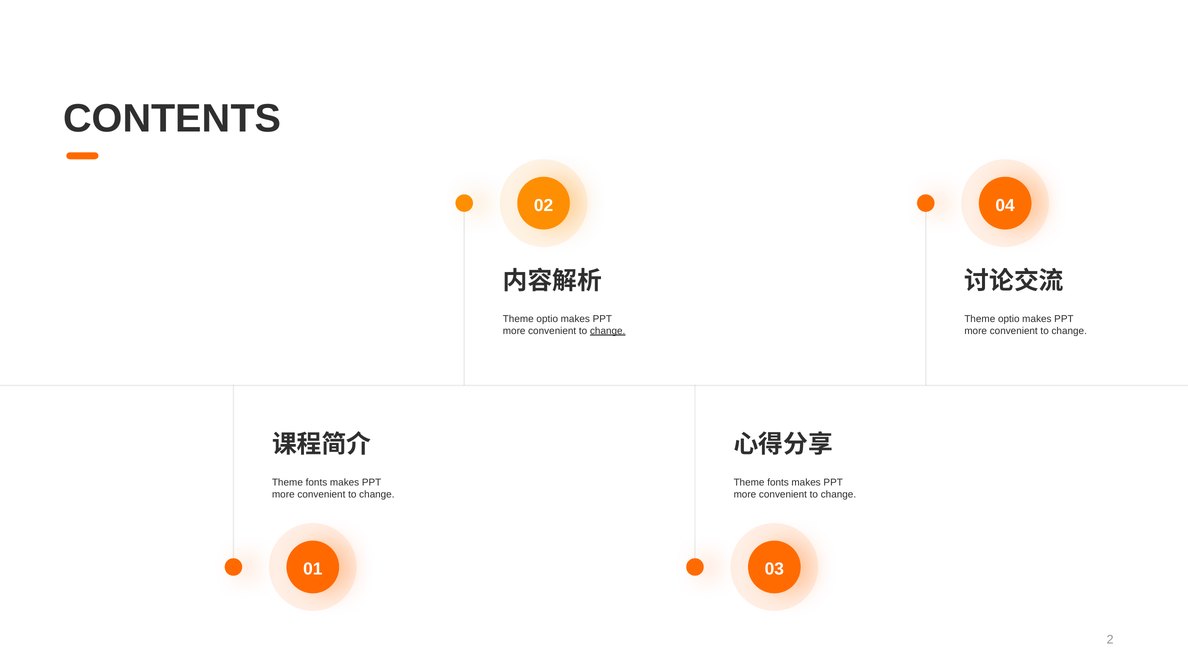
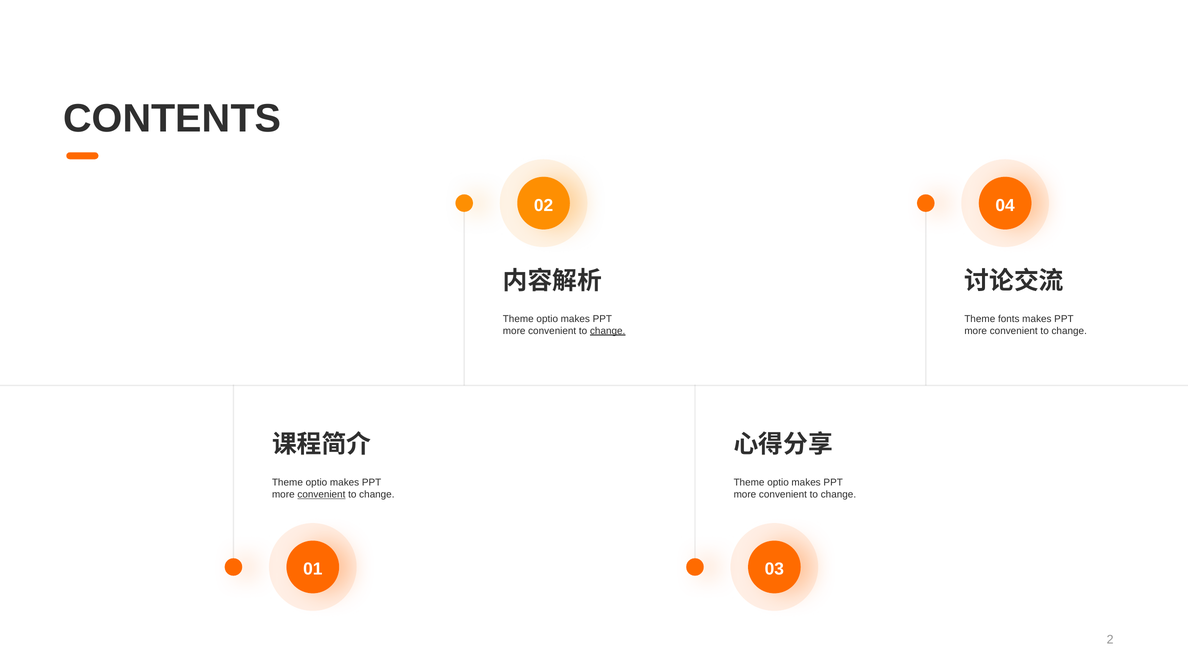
optio at (1009, 319): optio -> fonts
fonts at (316, 482): fonts -> optio
fonts at (778, 482): fonts -> optio
convenient at (321, 494) underline: none -> present
